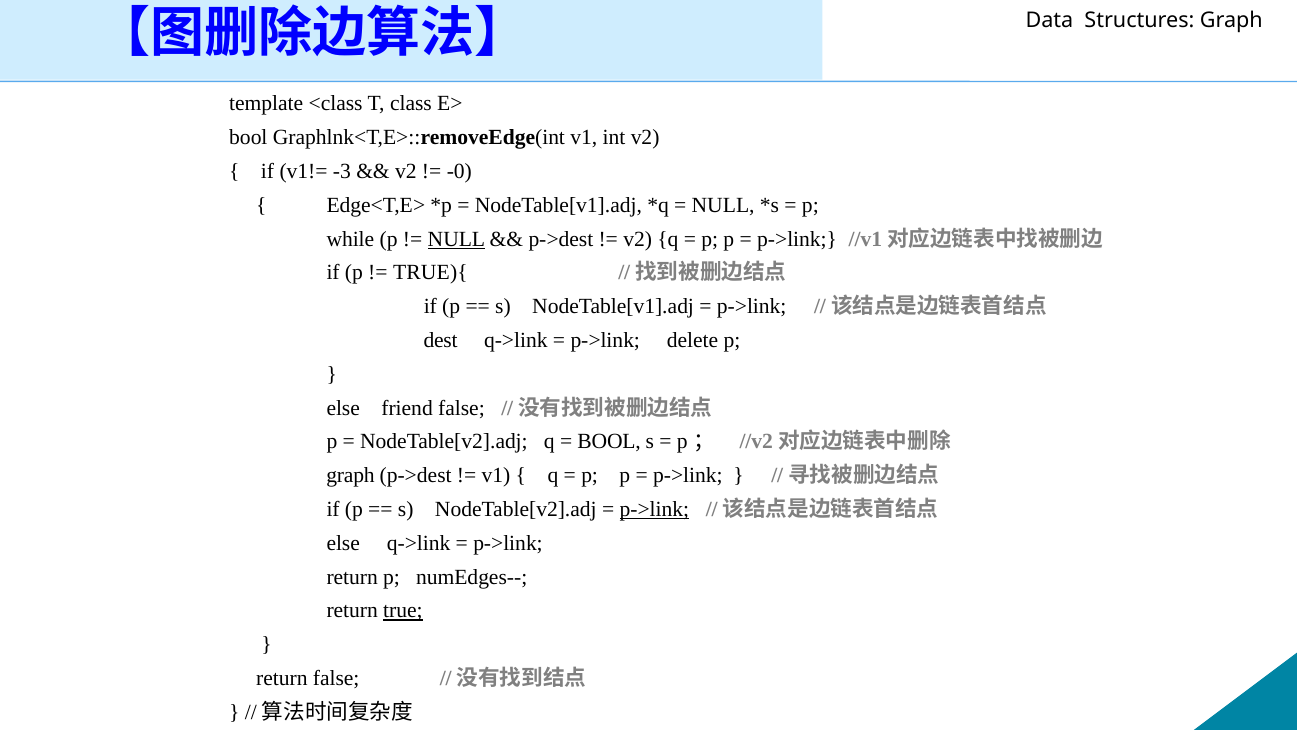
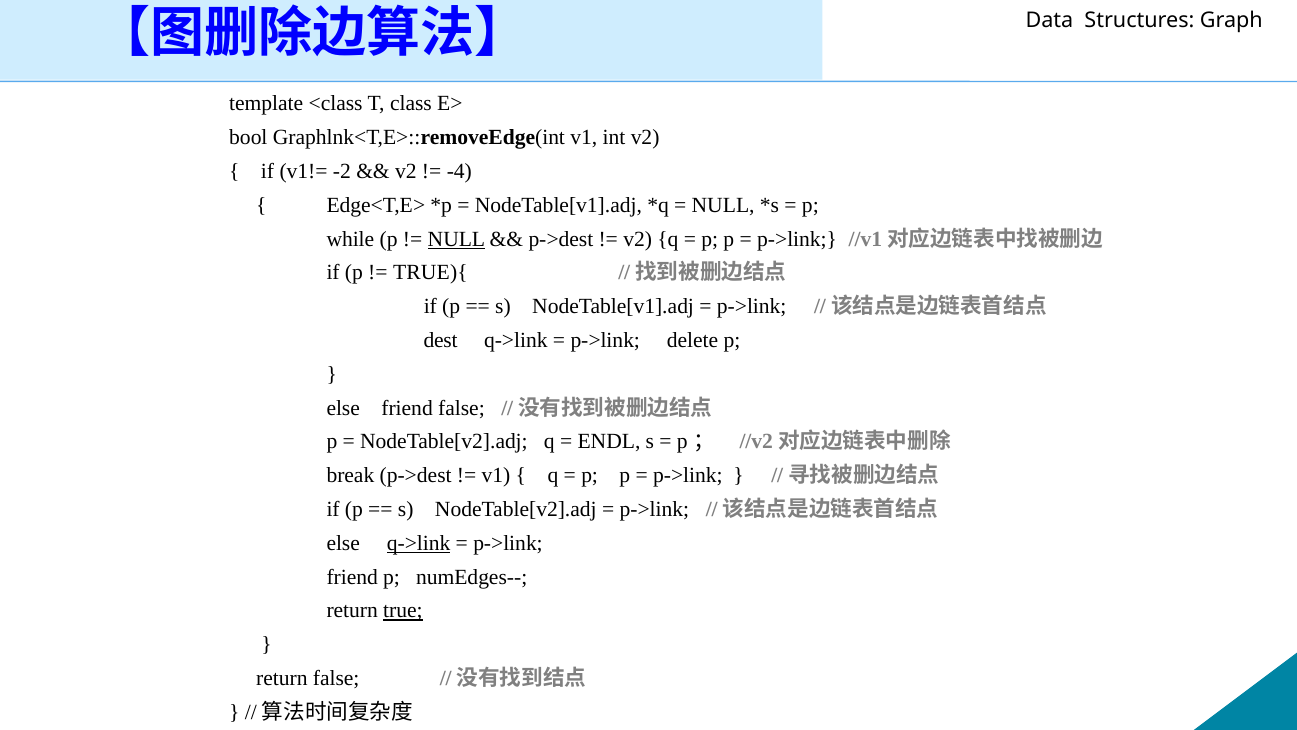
-3: -3 -> -2
-0: -0 -> -4
BOOL at (609, 442): BOOL -> ENDL
graph at (351, 475): graph -> break
p->link at (654, 509) underline: present -> none
q->link at (419, 543) underline: none -> present
return at (352, 577): return -> friend
